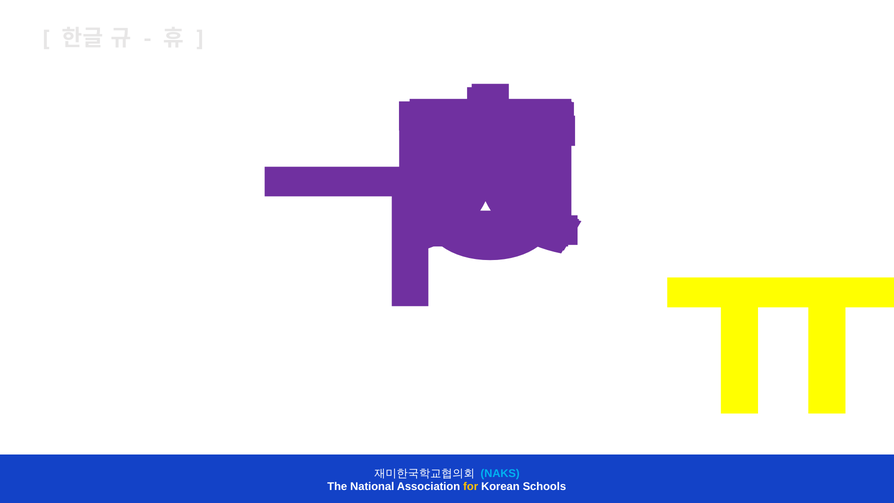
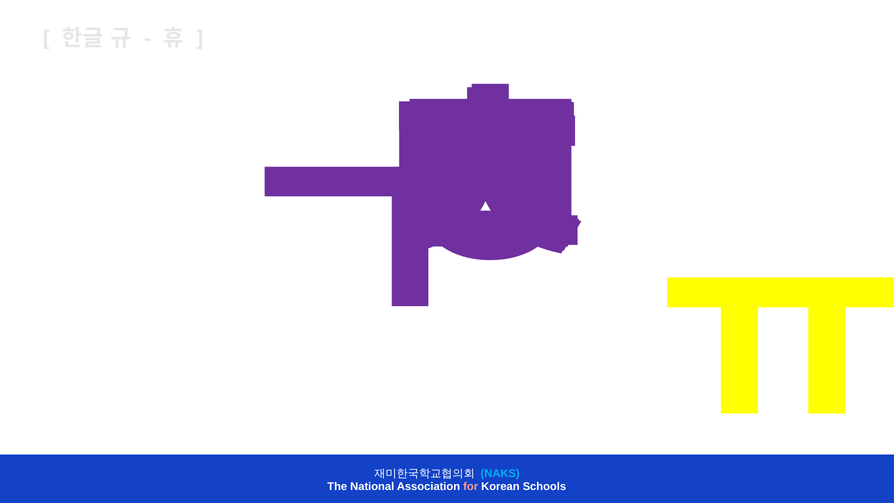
for colour: yellow -> pink
